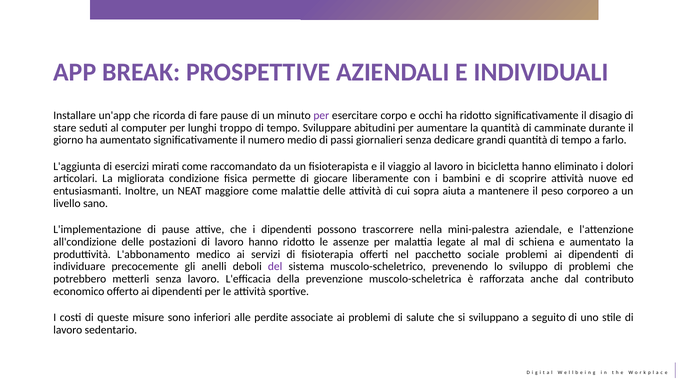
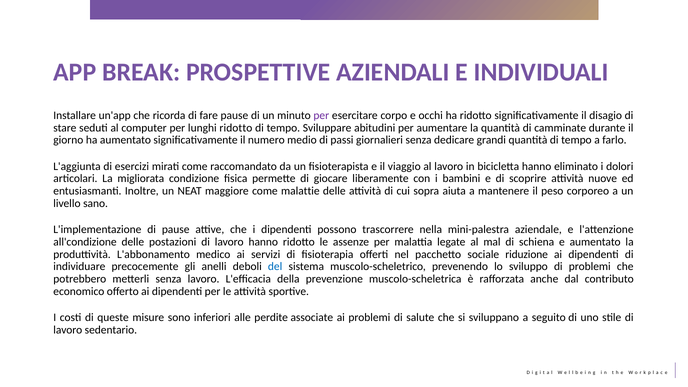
lunghi troppo: troppo -> ridotto
sociale problemi: problemi -> riduzione
del colour: purple -> blue
